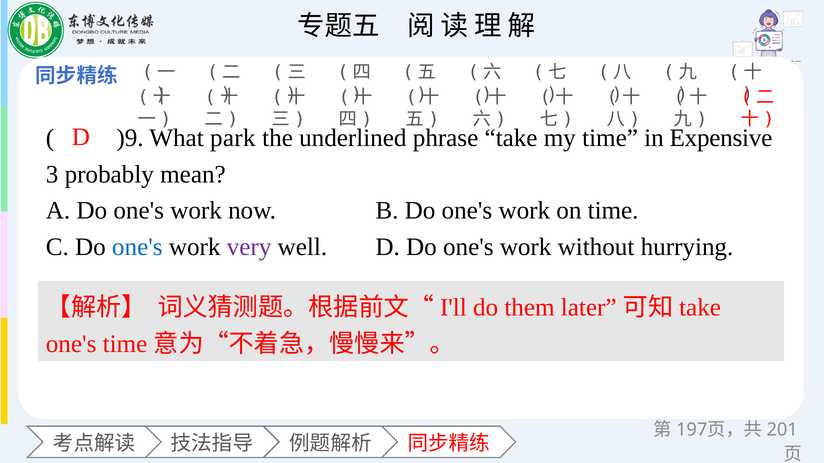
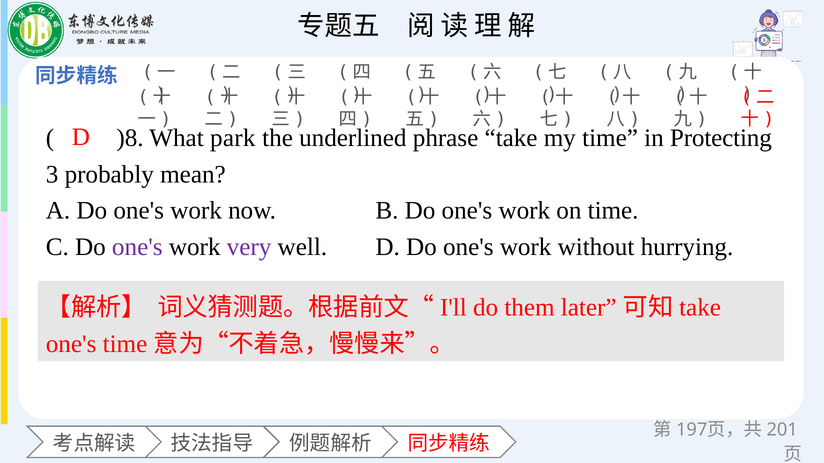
)9: )9 -> )8
Expensive: Expensive -> Protecting
one's at (137, 247) colour: blue -> purple
